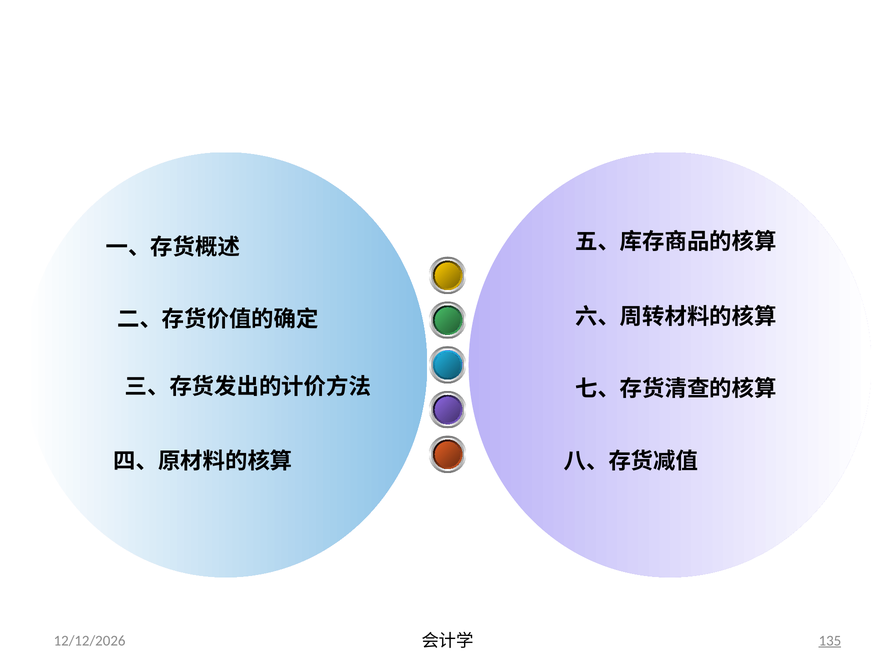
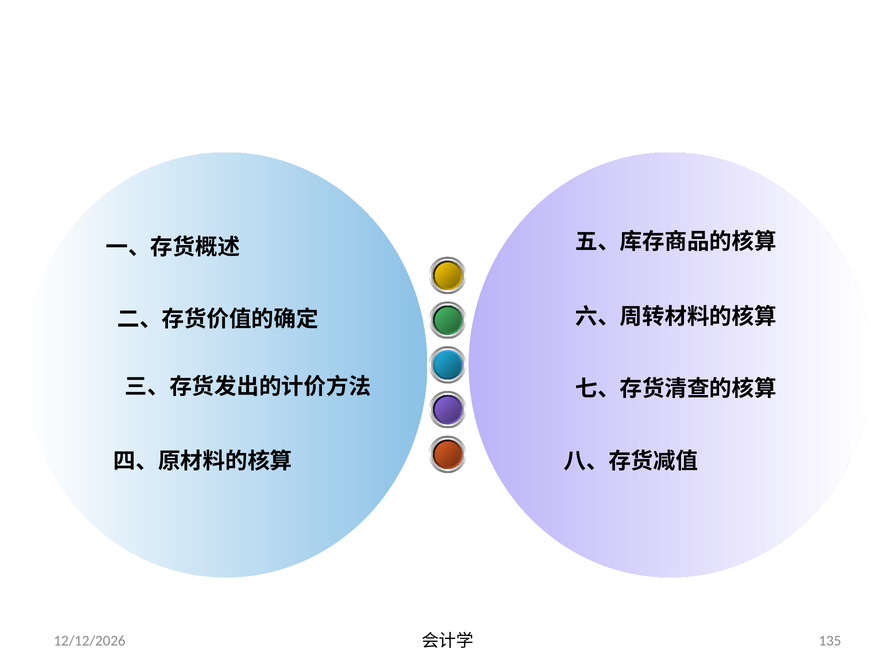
135 underline: present -> none
